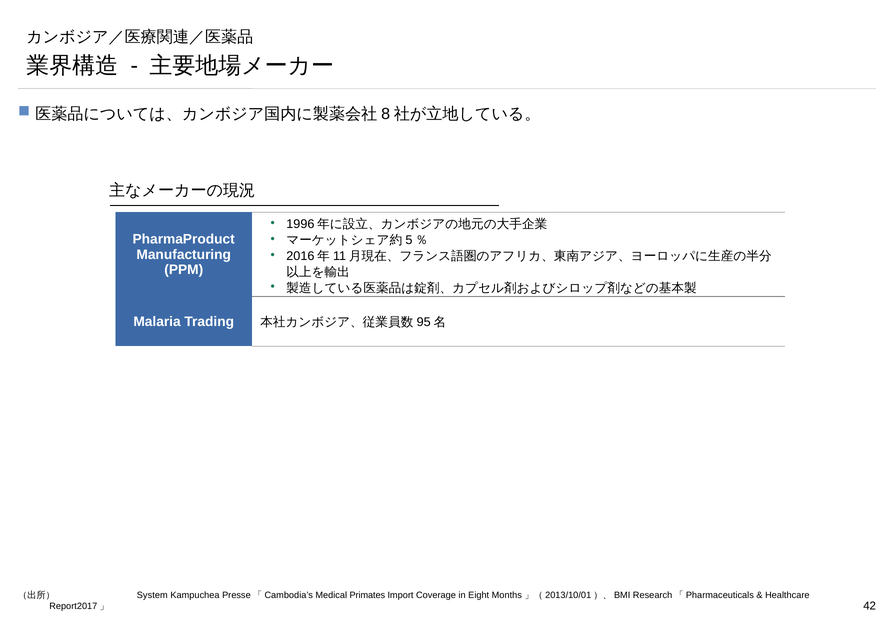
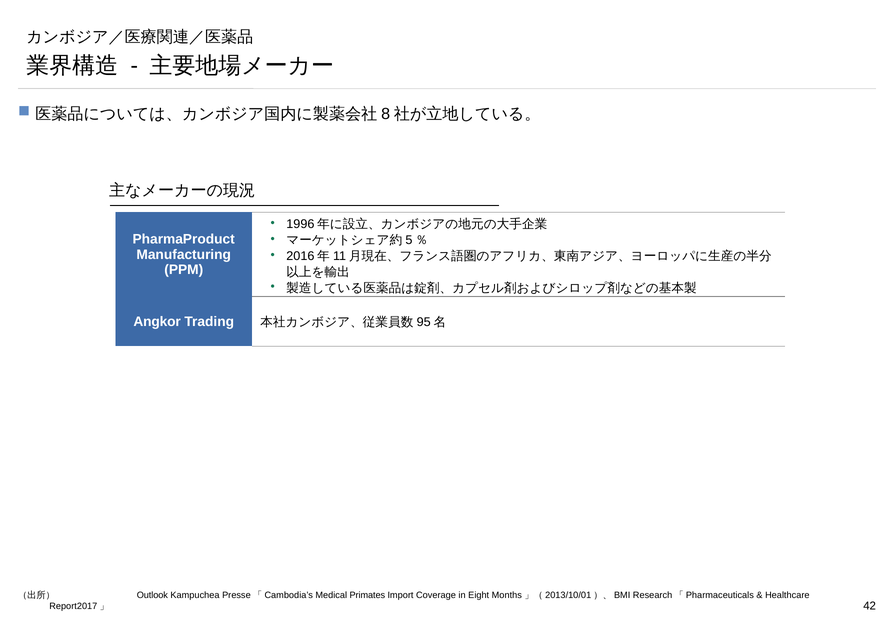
Malaria: Malaria -> Angkor
System: System -> Outlook
